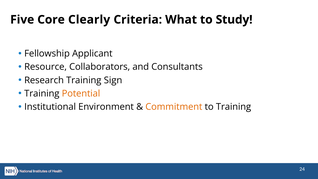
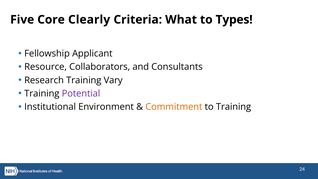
Study: Study -> Types
Sign: Sign -> Vary
Potential colour: orange -> purple
